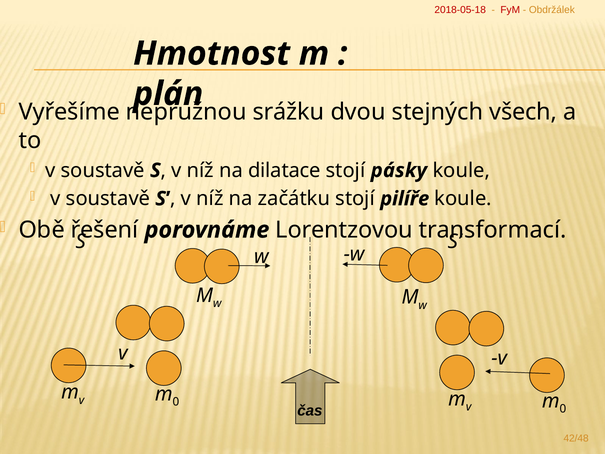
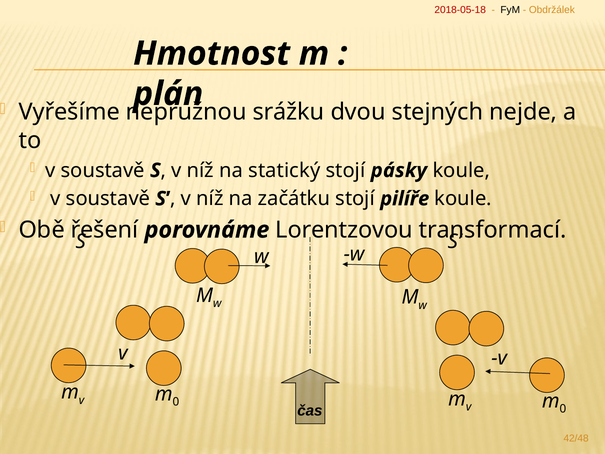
FyM colour: red -> black
všech: všech -> nejde
dilatace: dilatace -> statický
